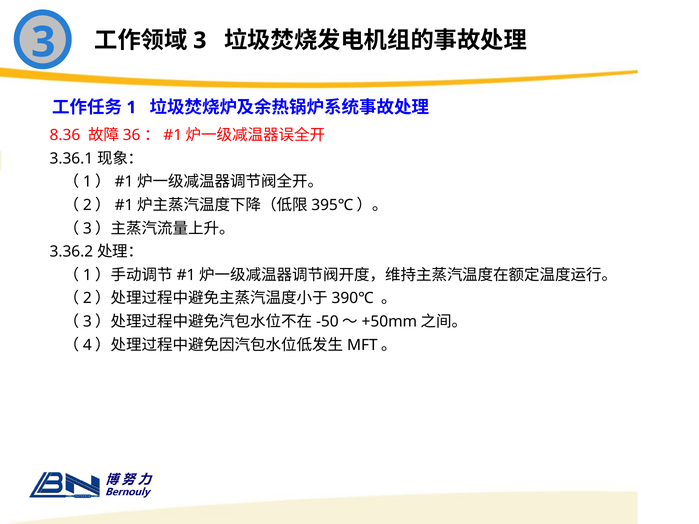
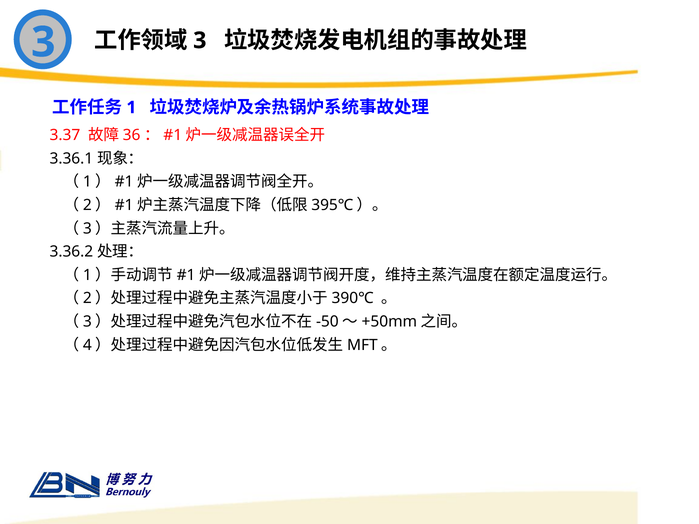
8.36: 8.36 -> 3.37
